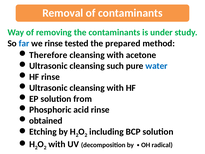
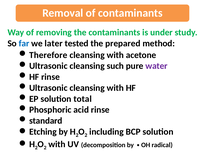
we rinse: rinse -> later
water colour: blue -> purple
from: from -> total
obtained: obtained -> standard
